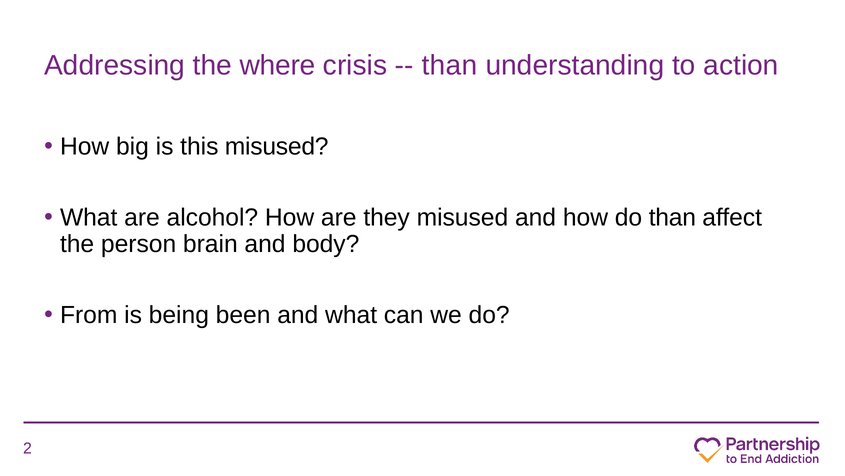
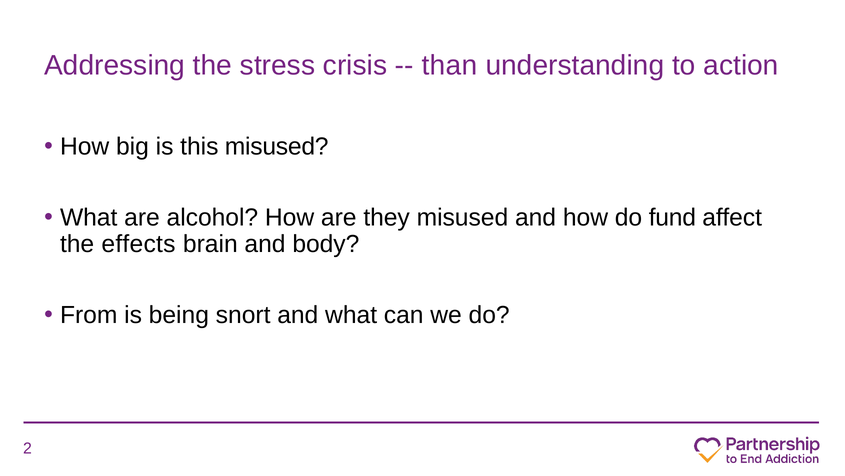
where: where -> stress
do than: than -> fund
person: person -> effects
been: been -> snort
